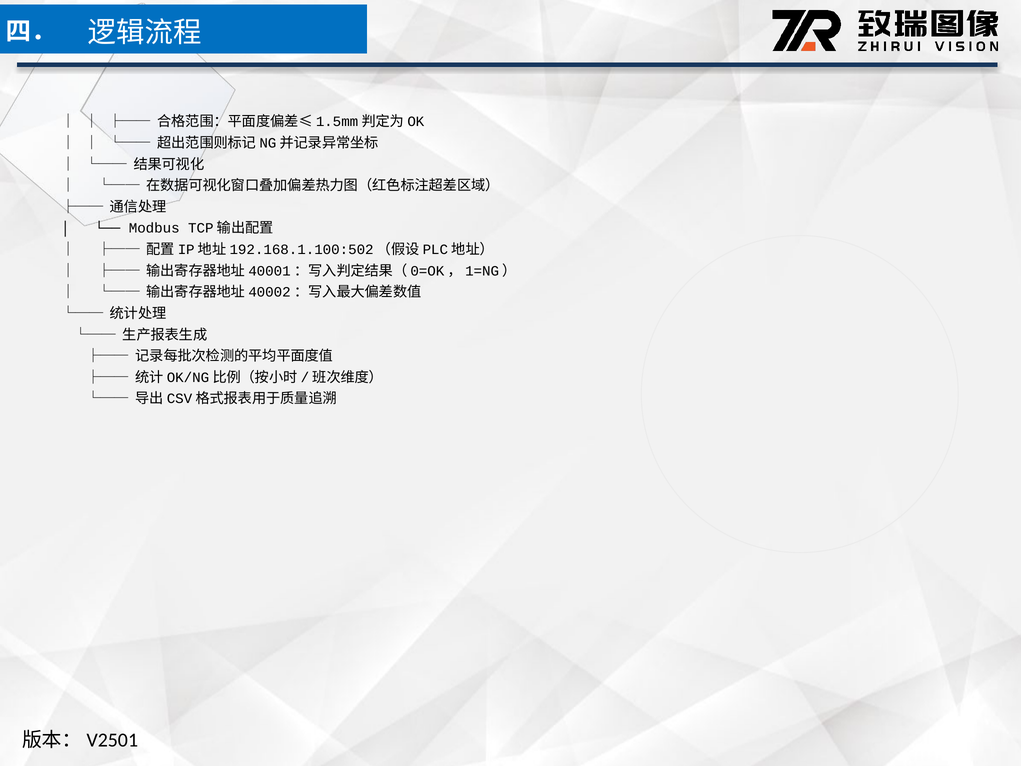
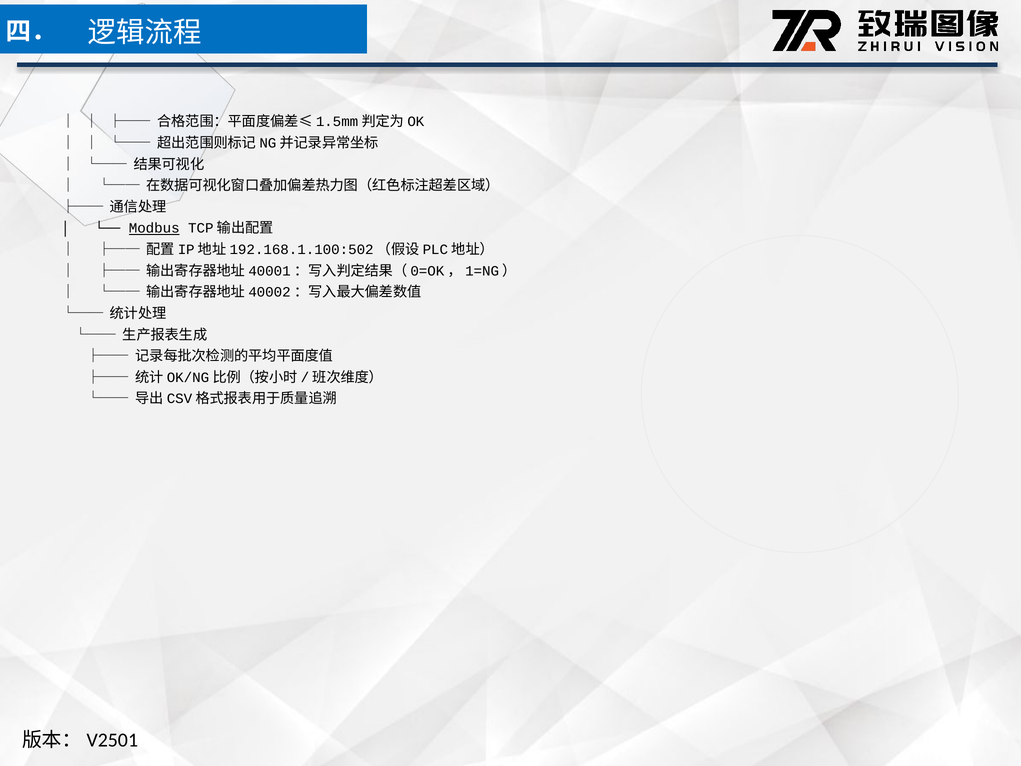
Modbus underline: none -> present
